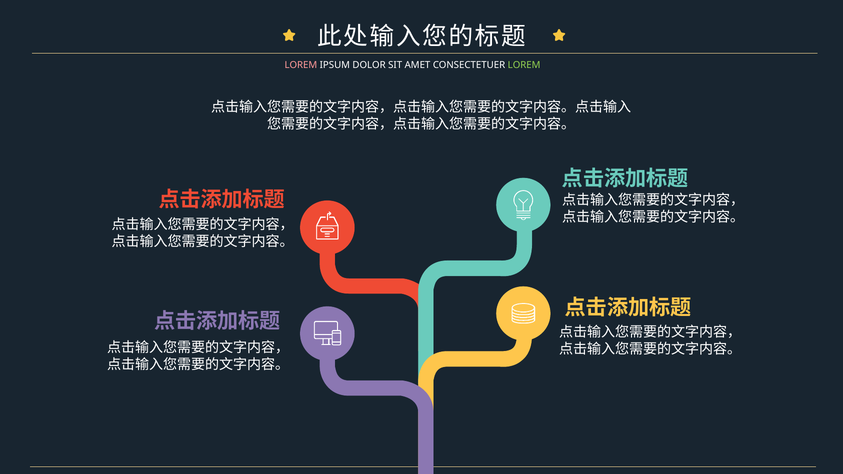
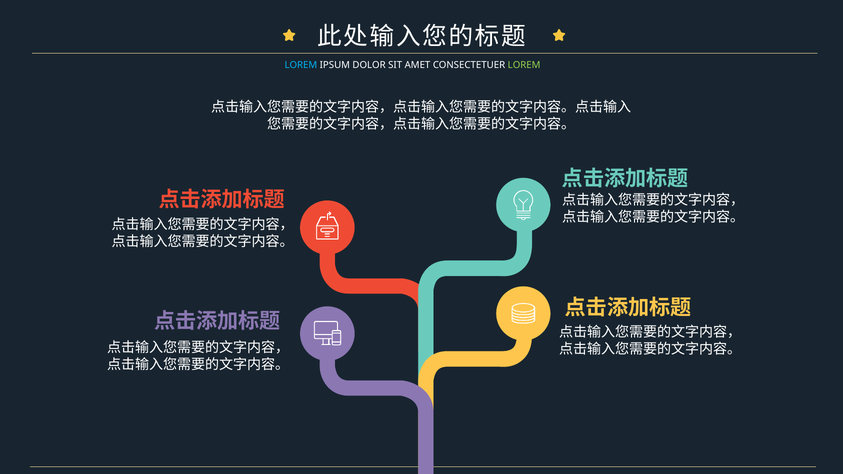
LOREM at (301, 65) colour: pink -> light blue
